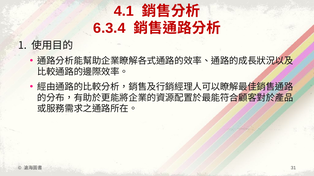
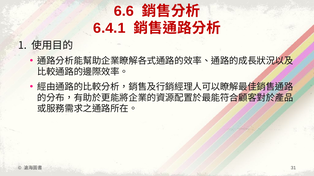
4.1: 4.1 -> 6.6
6.3.4: 6.3.4 -> 6.4.1
